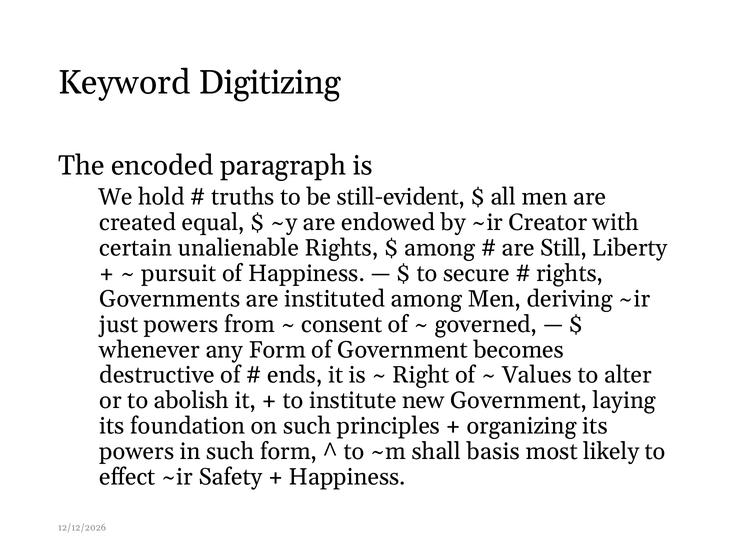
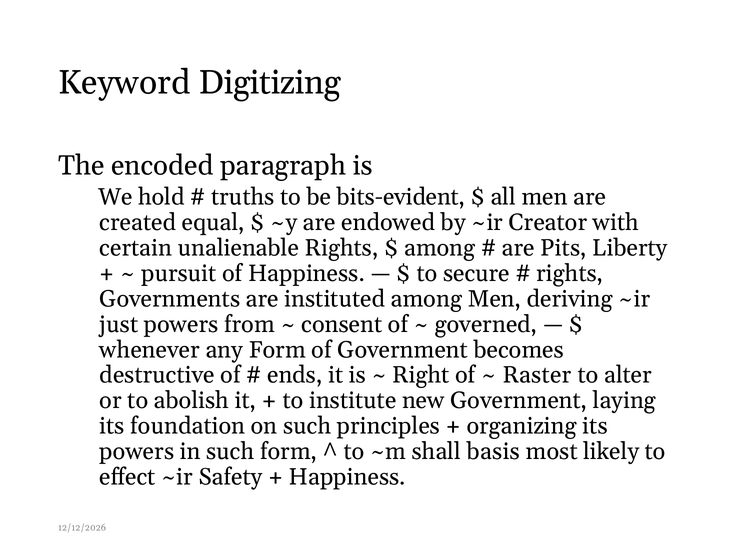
still-evident: still-evident -> bits-evident
Still: Still -> Pits
Values: Values -> Raster
